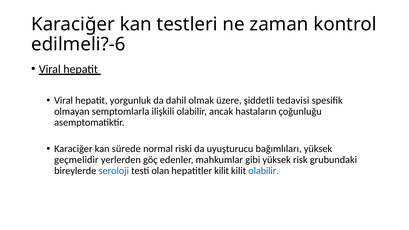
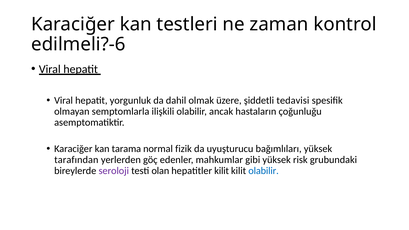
sürede: sürede -> tarama
riski: riski -> fizik
geçmelidir: geçmelidir -> tarafından
seroloji colour: blue -> purple
